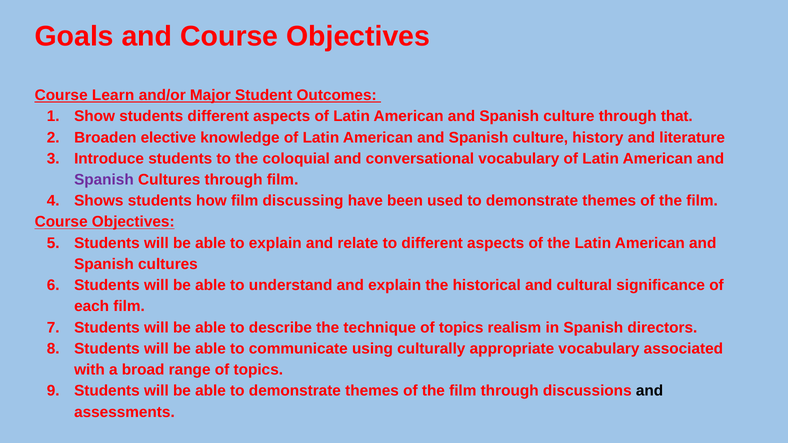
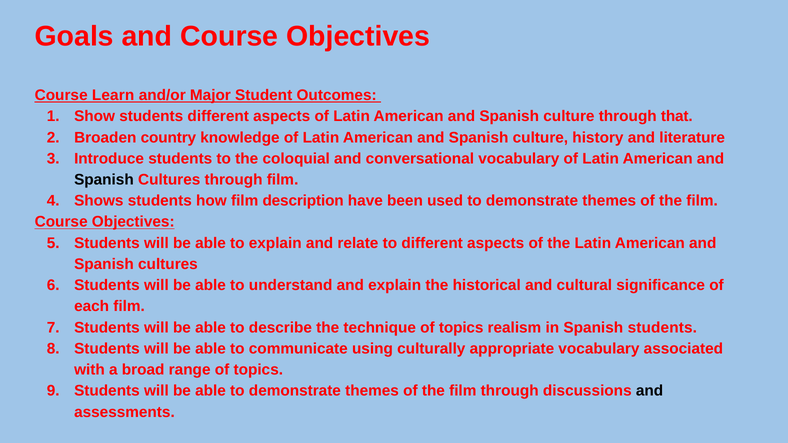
elective: elective -> country
Spanish at (104, 180) colour: purple -> black
discussing: discussing -> description
Spanish directors: directors -> students
